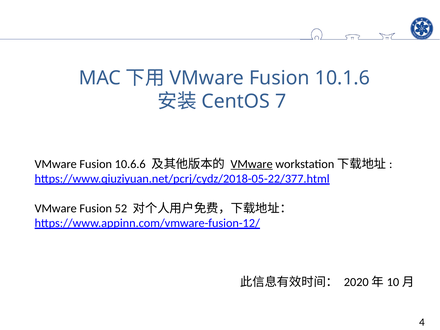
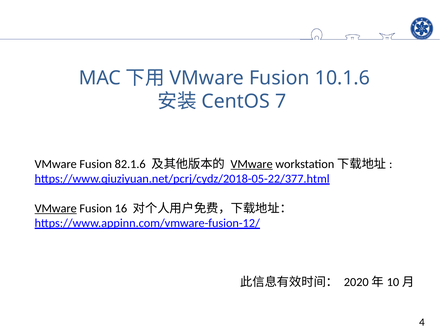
10.6.6: 10.6.6 -> 82.1.6
VMware at (56, 208) underline: none -> present
52: 52 -> 16
